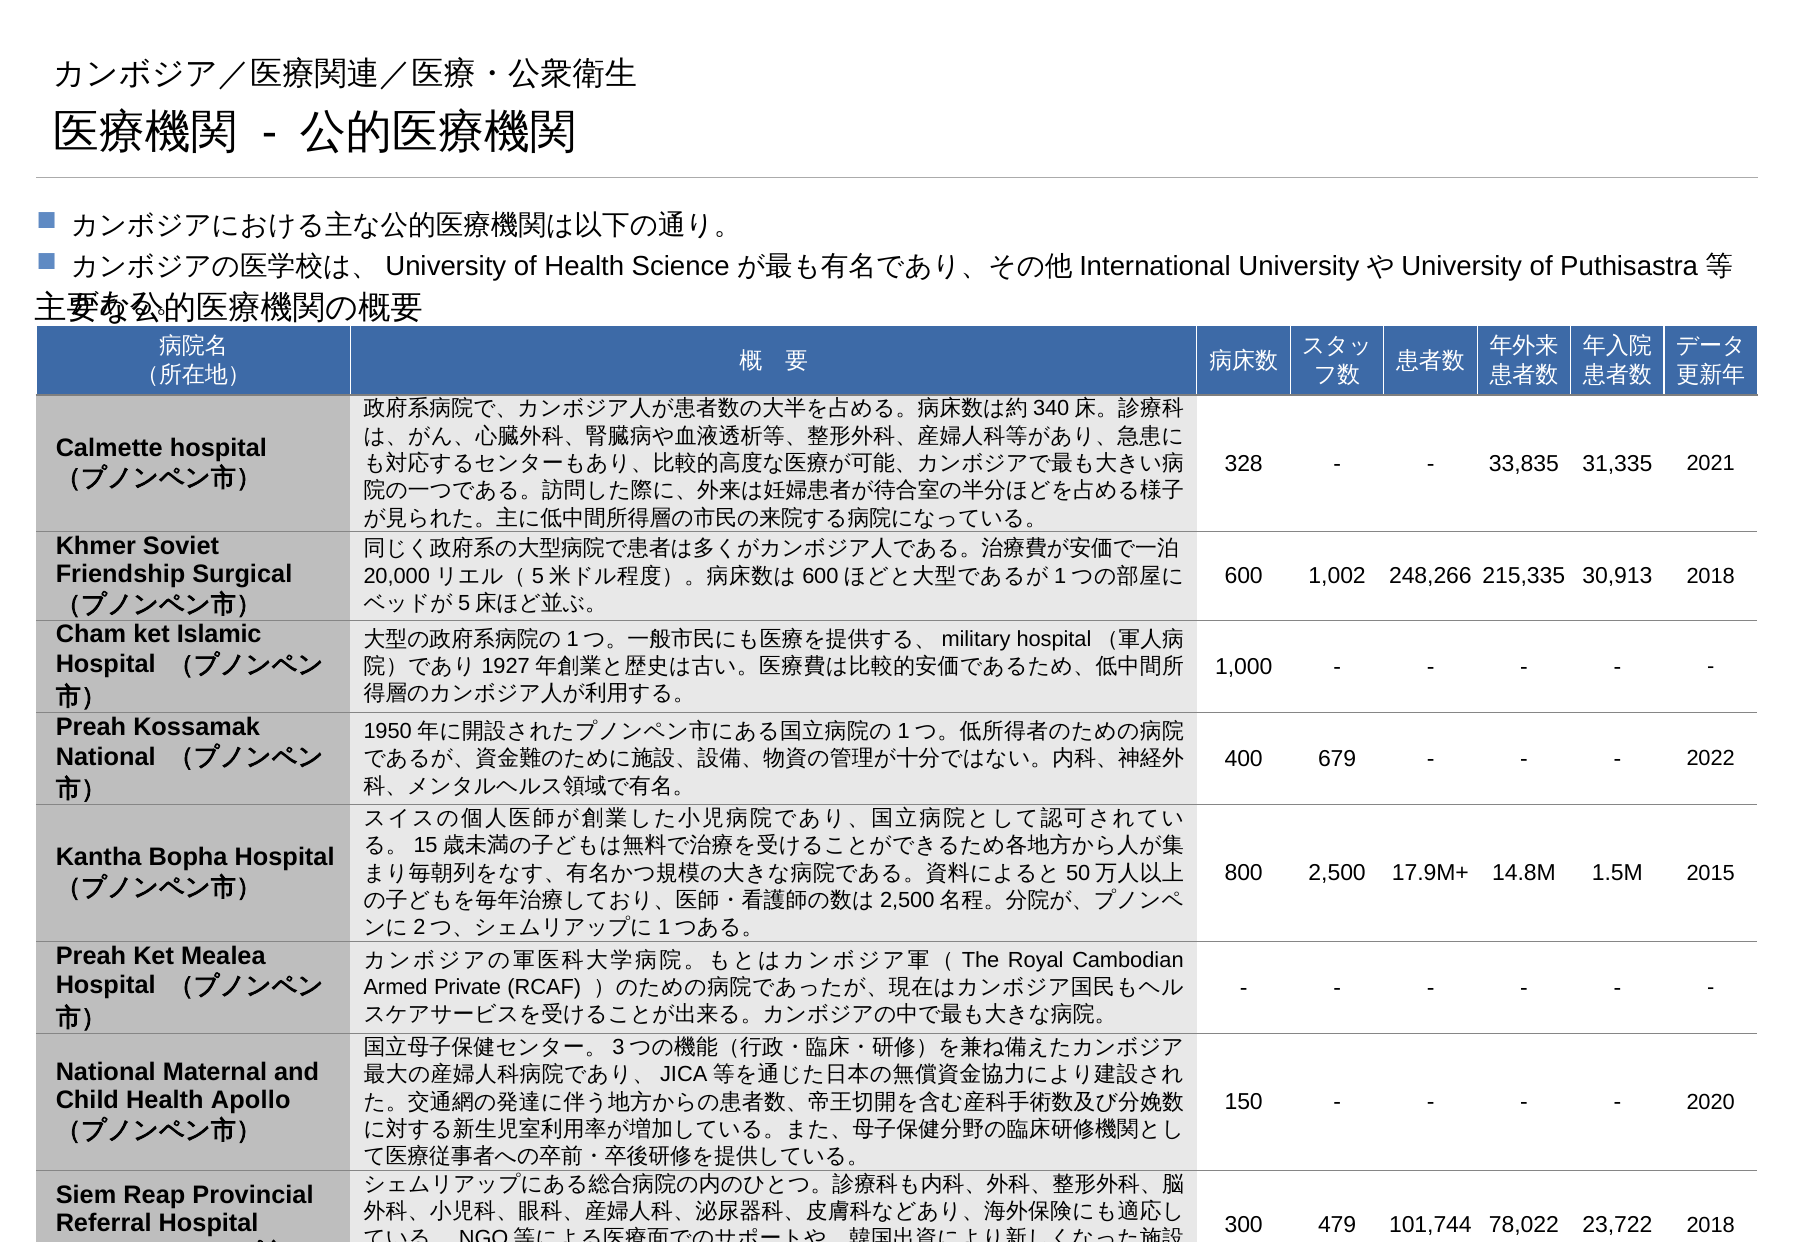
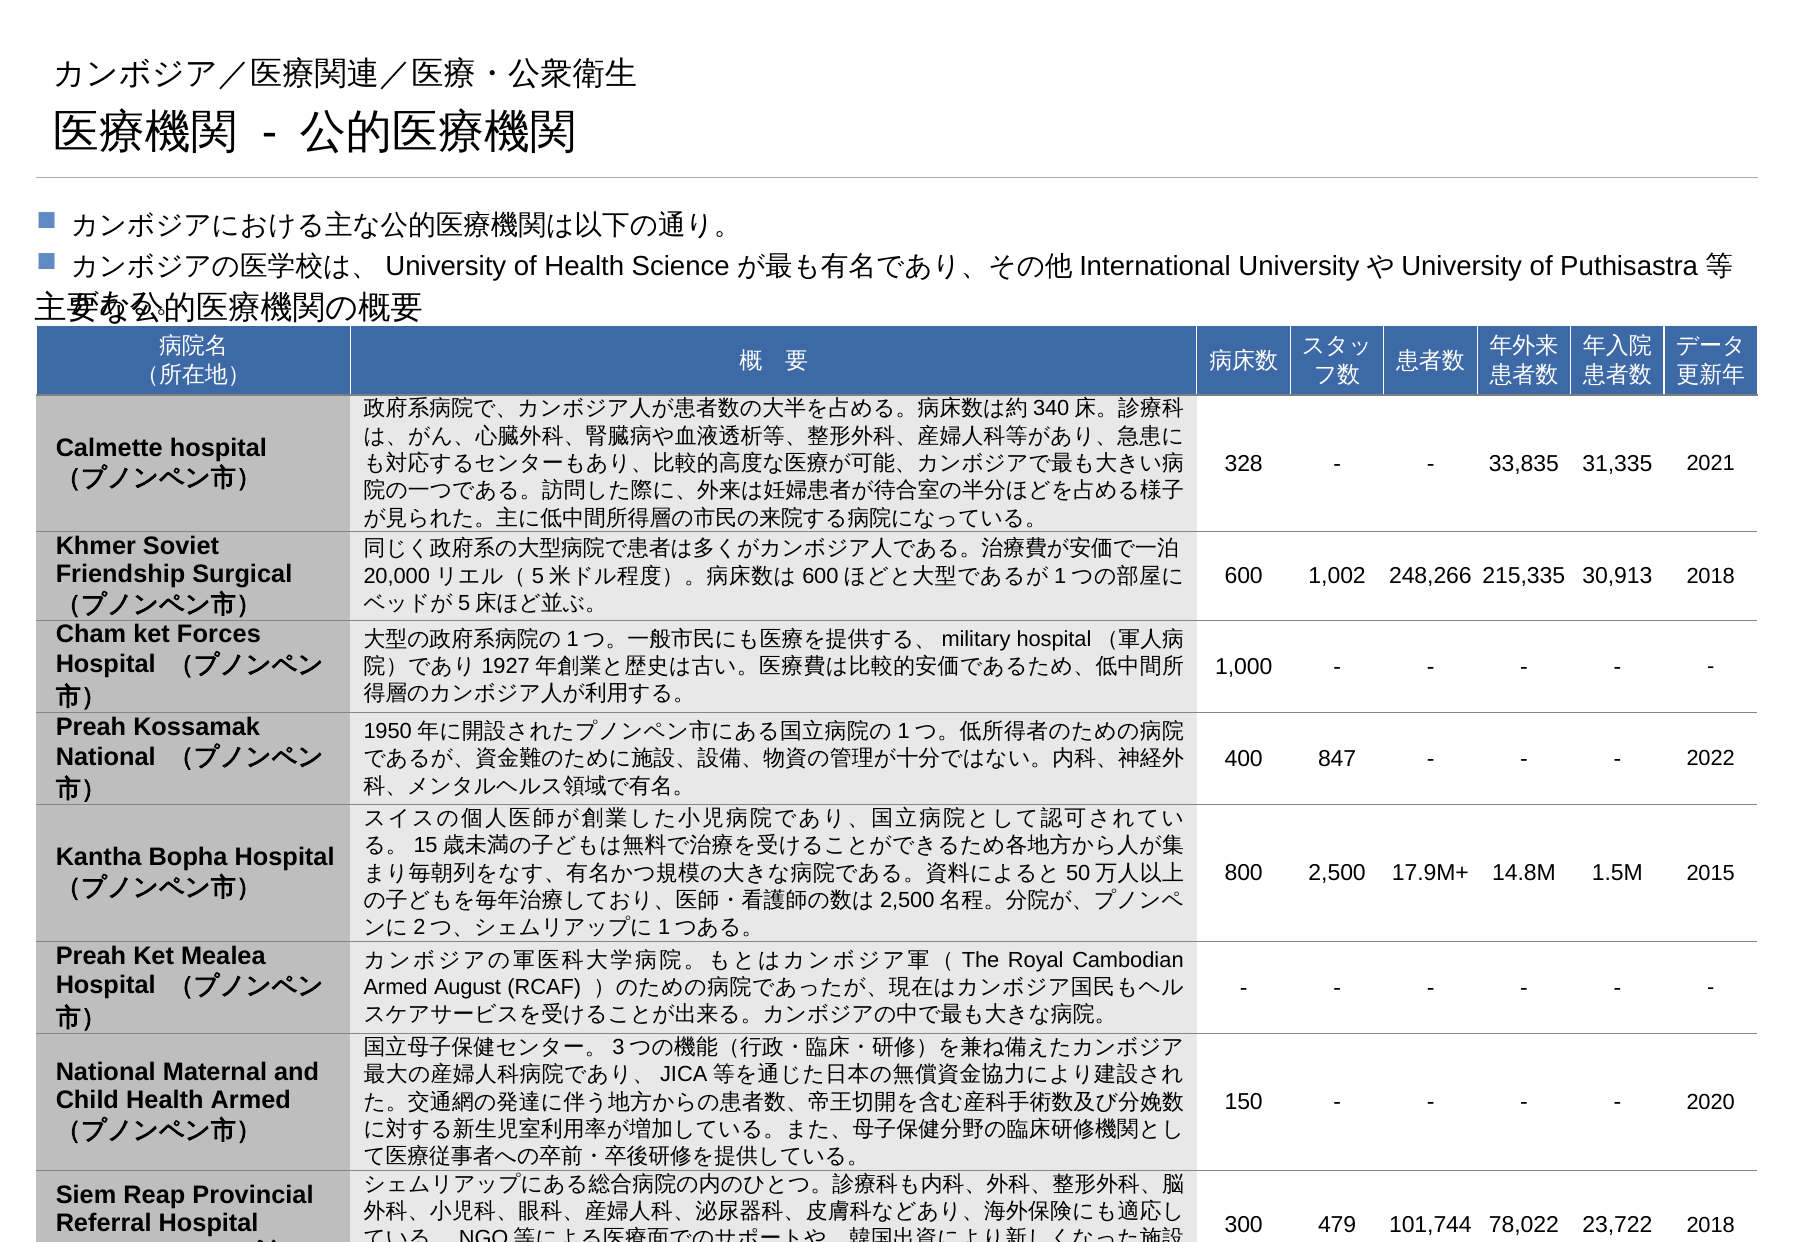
Islamic: Islamic -> Forces
679: 679 -> 847
Private: Private -> August
Health Apollo: Apollo -> Armed
